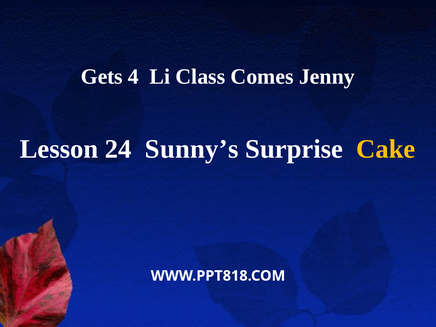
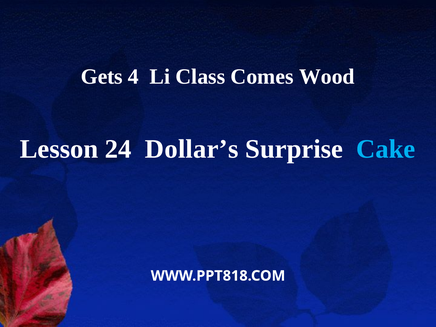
Jenny: Jenny -> Wood
Sunny’s: Sunny’s -> Dollar’s
Cake colour: yellow -> light blue
